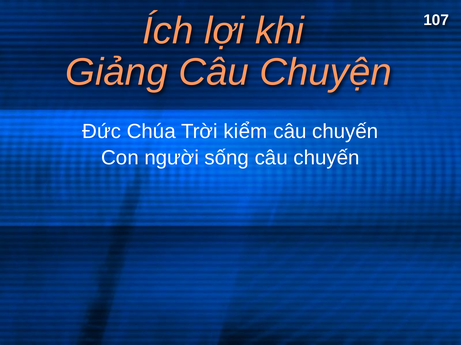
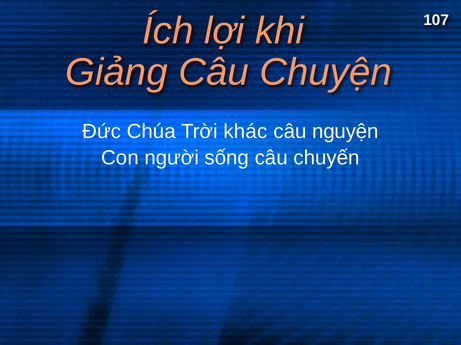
kiểm: kiểm -> khác
chuyến at (345, 132): chuyến -> nguyện
